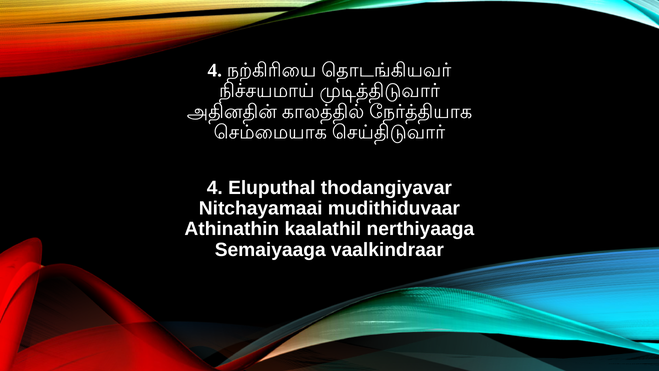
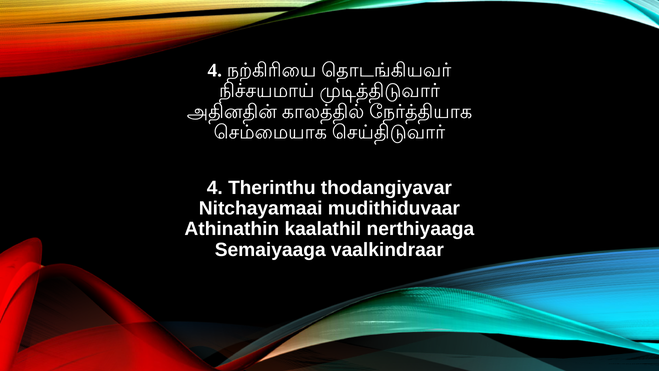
Eluputhal: Eluputhal -> Therinthu
